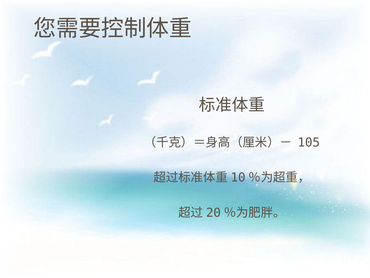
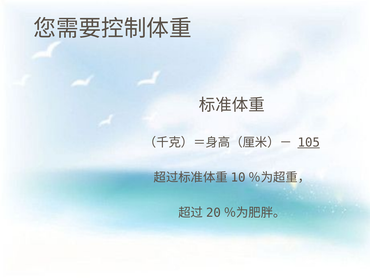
105 underline: none -> present
